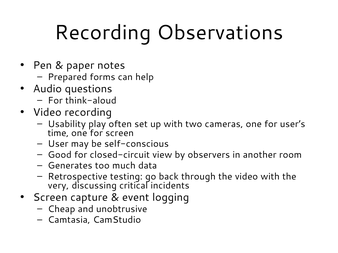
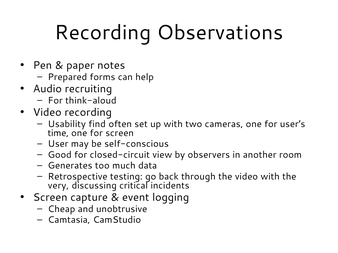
questions: questions -> recruiting
play: play -> find
